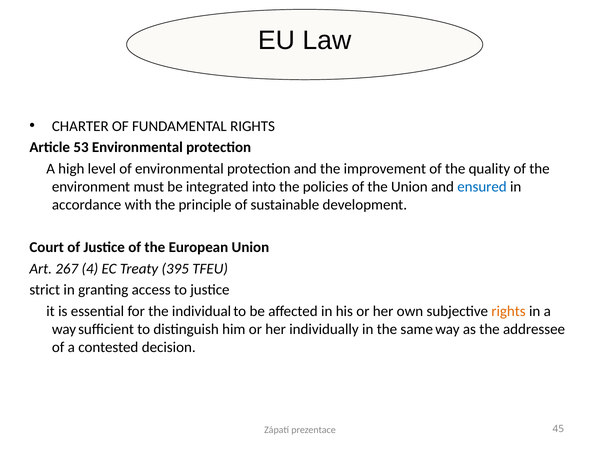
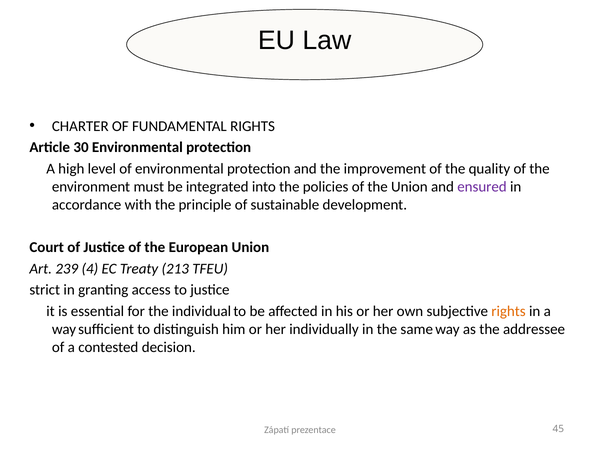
53: 53 -> 30
ensured colour: blue -> purple
267: 267 -> 239
395: 395 -> 213
